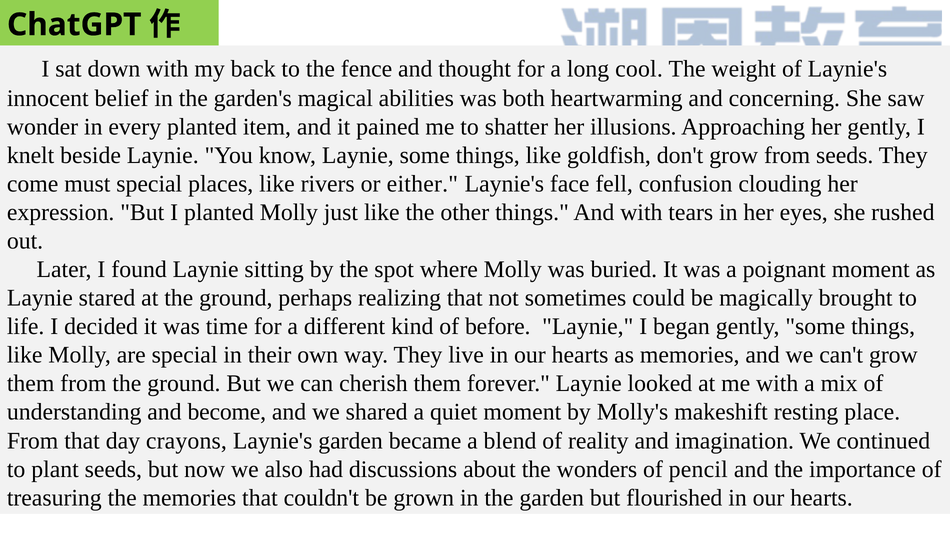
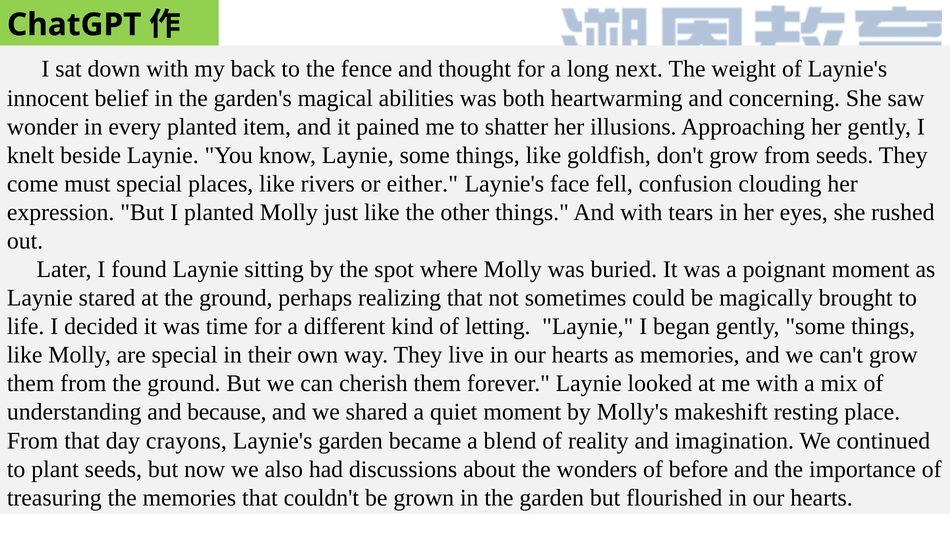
cool: cool -> next
before: before -> letting
become: become -> because
pencil: pencil -> before
